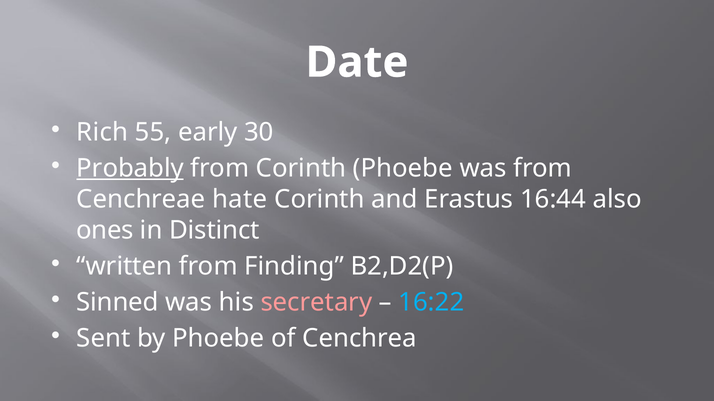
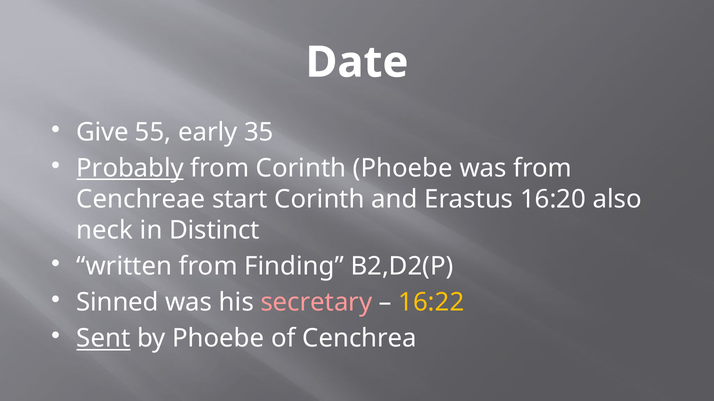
Rich: Rich -> Give
30: 30 -> 35
hate: hate -> start
16:44: 16:44 -> 16:20
ones: ones -> neck
16:22 colour: light blue -> yellow
Sent underline: none -> present
